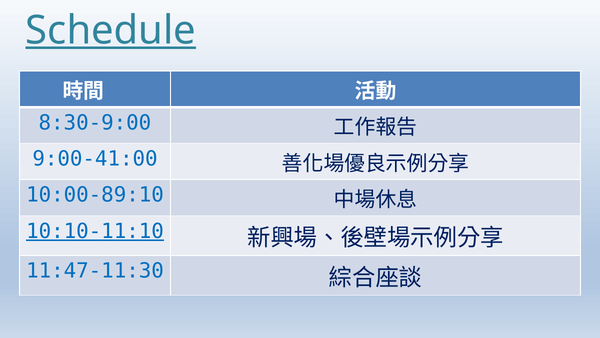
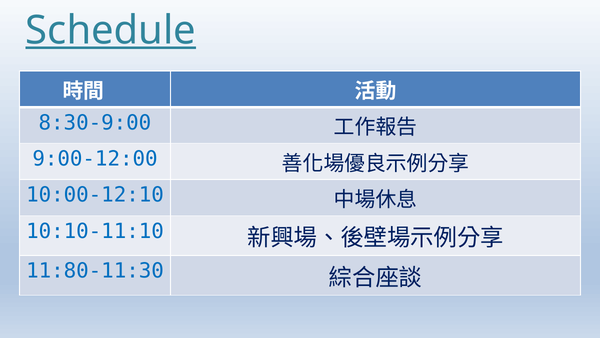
9:00-41:00: 9:00-41:00 -> 9:00-12:00
10:00-89:10: 10:00-89:10 -> 10:00-12:10
10:10-11:10 underline: present -> none
11:47-11:30: 11:47-11:30 -> 11:80-11:30
